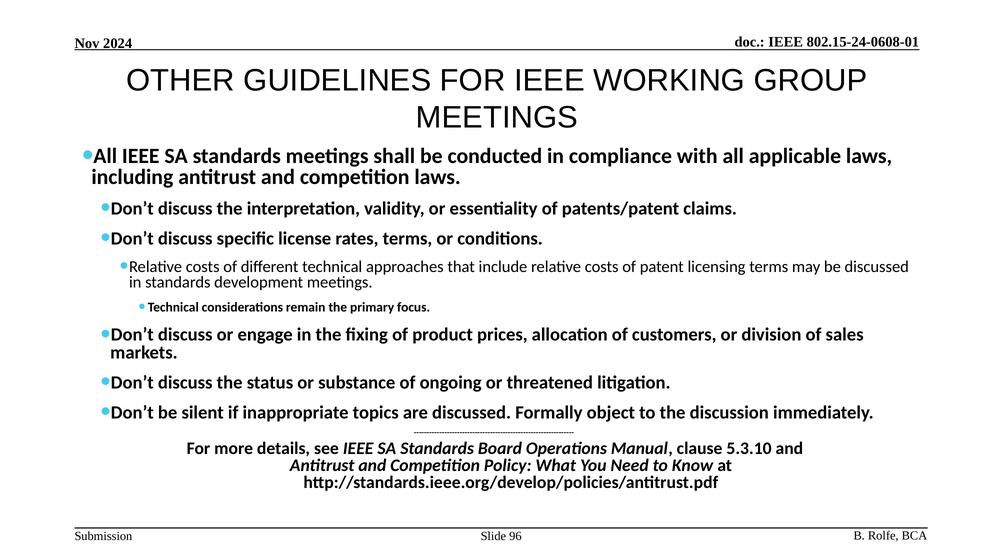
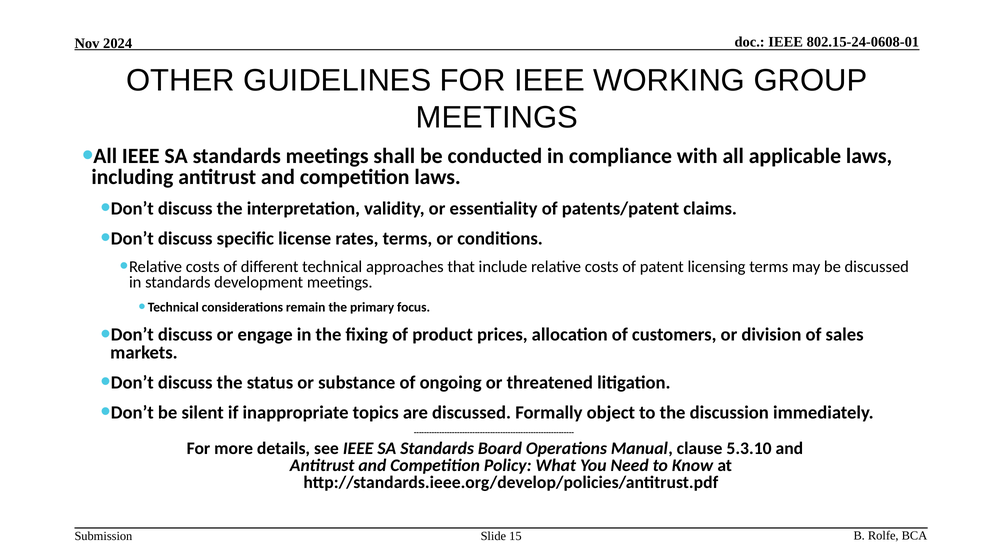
96: 96 -> 15
